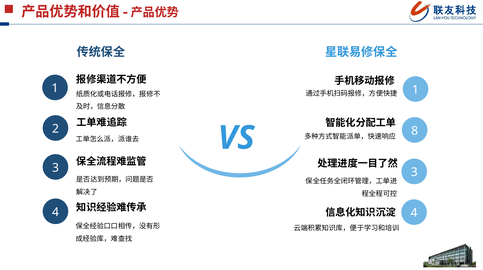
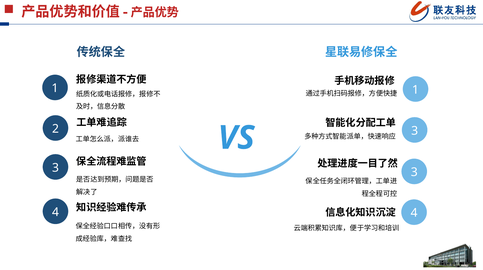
VS 8: 8 -> 3
